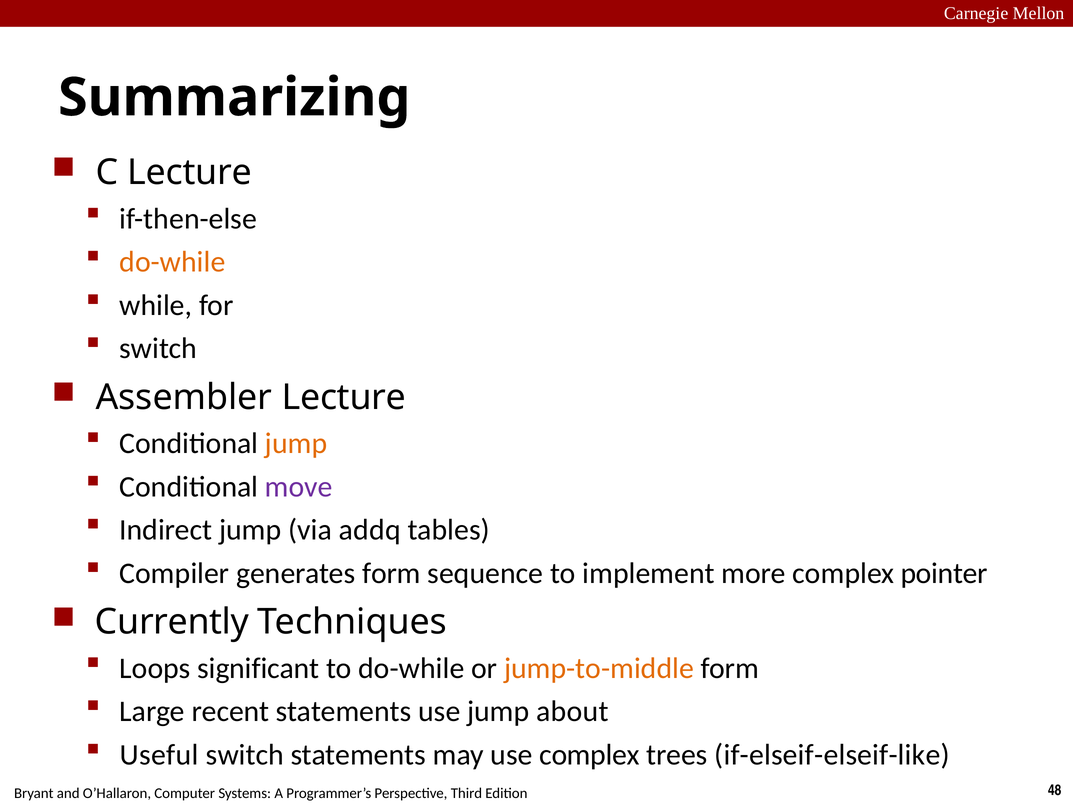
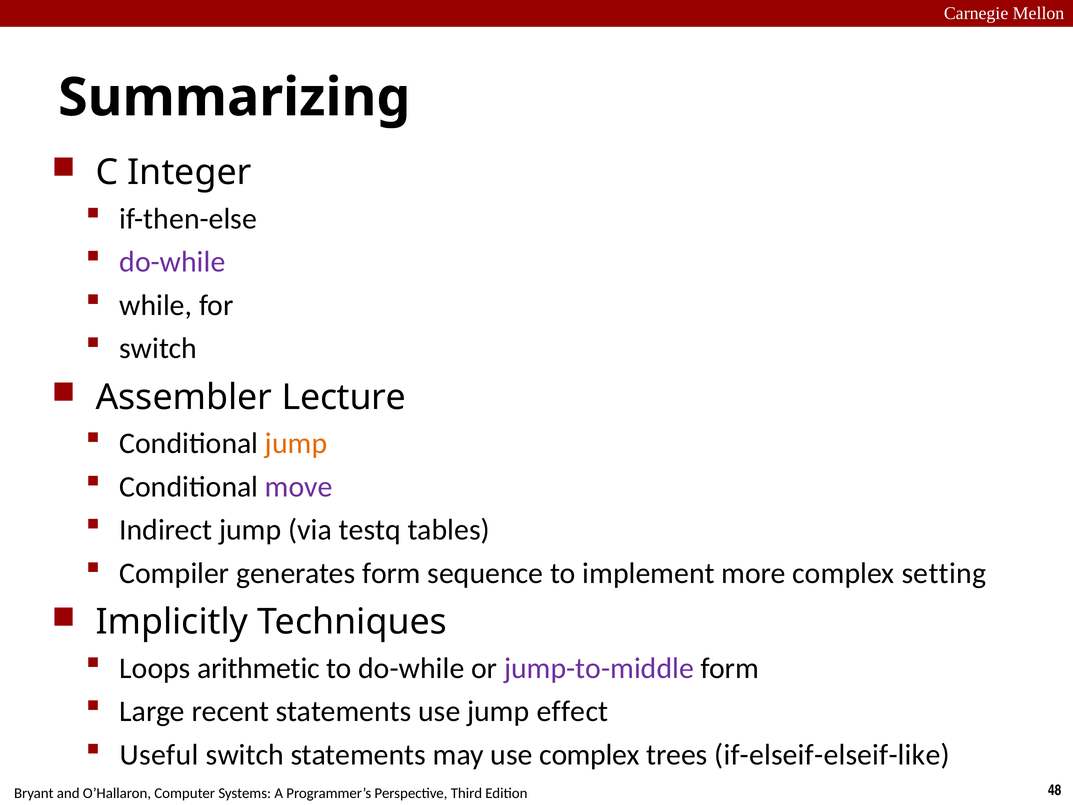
C Lecture: Lecture -> Integer
do-while at (172, 262) colour: orange -> purple
addq: addq -> testq
pointer: pointer -> setting
Currently: Currently -> Implicitly
significant: significant -> arithmetic
jump-to-middle colour: orange -> purple
about: about -> effect
